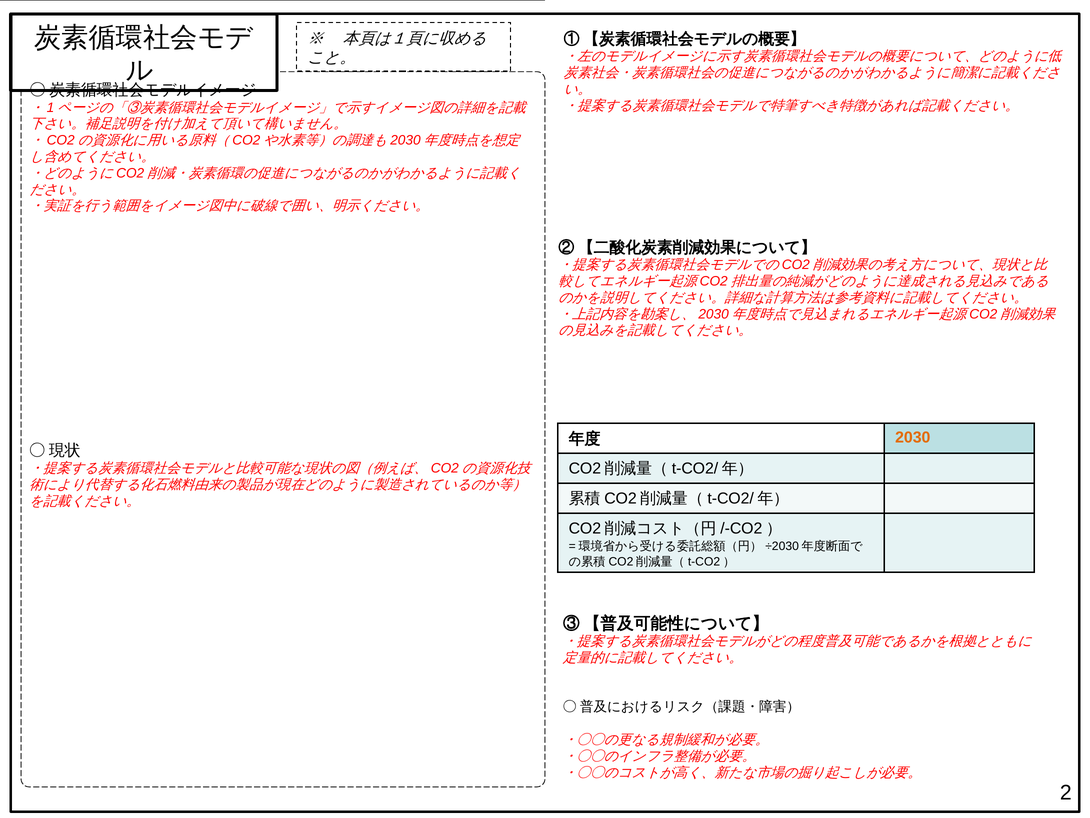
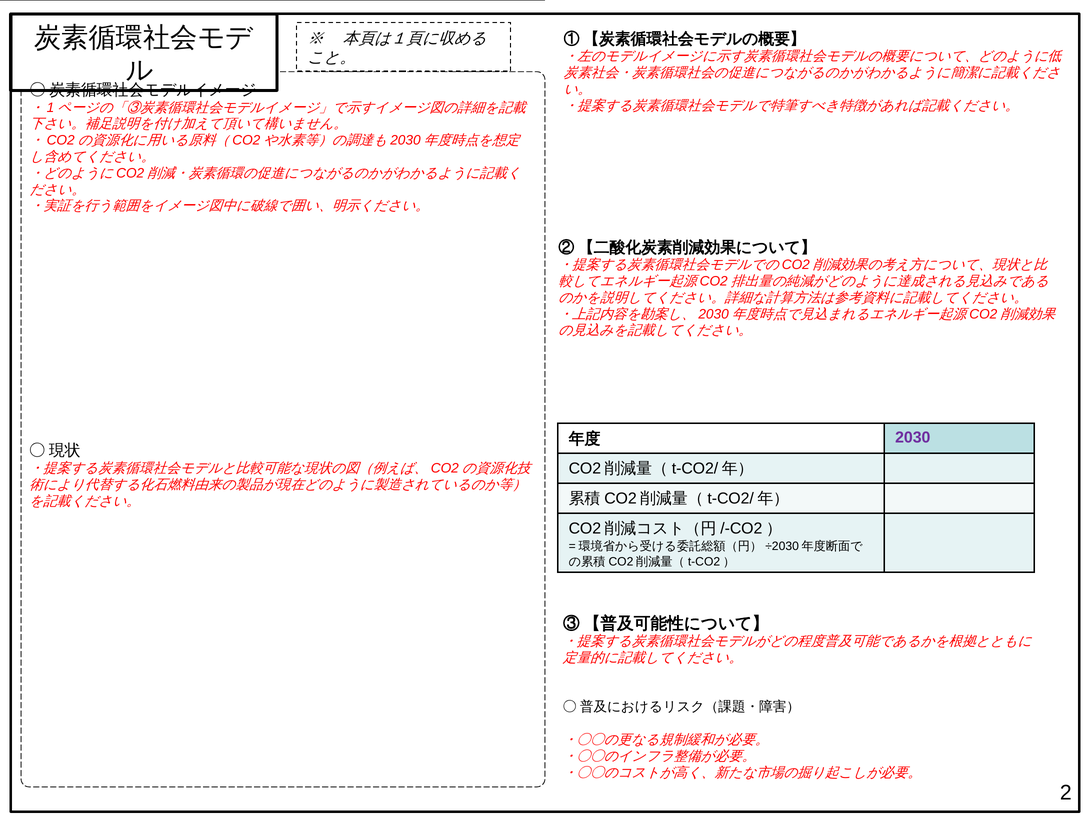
2030 colour: orange -> purple
